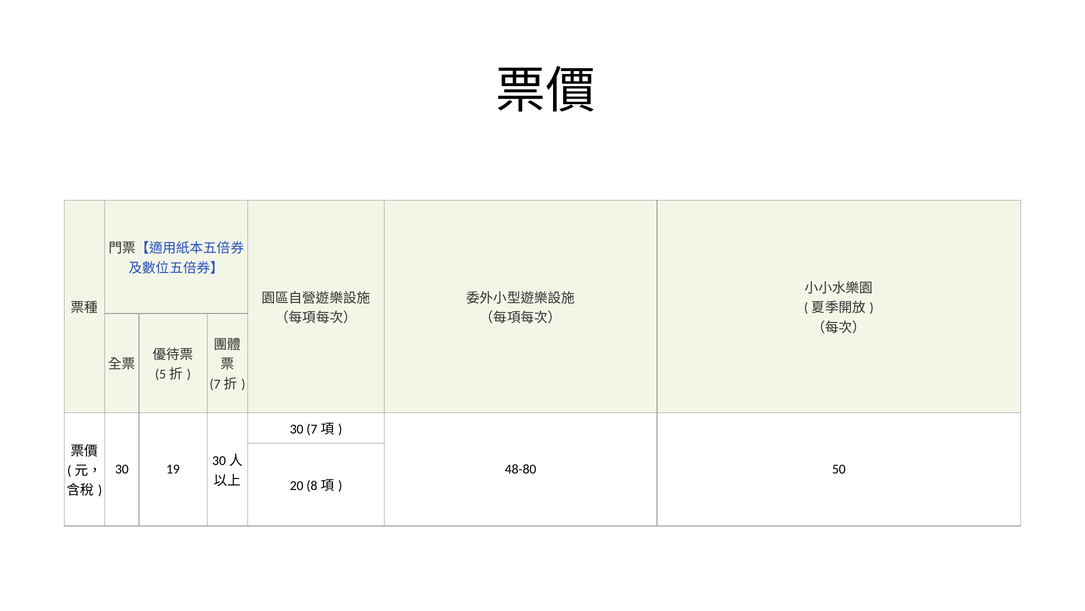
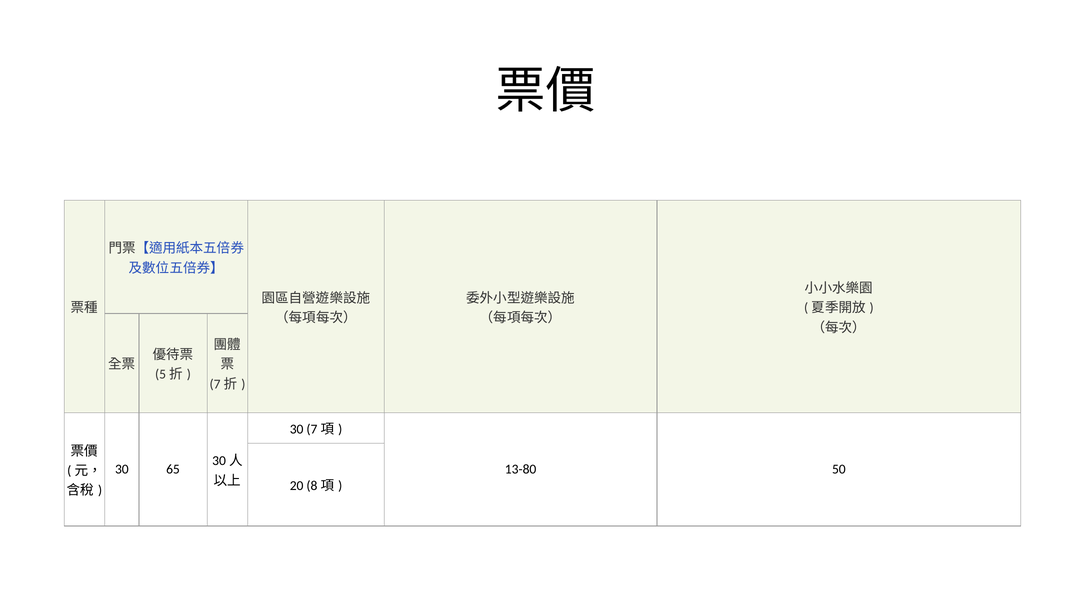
19: 19 -> 65
48-80: 48-80 -> 13-80
